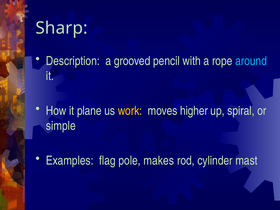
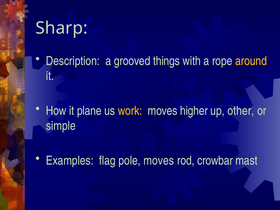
pencil: pencil -> things
around colour: light blue -> yellow
spiral: spiral -> other
pole makes: makes -> moves
cylinder: cylinder -> crowbar
